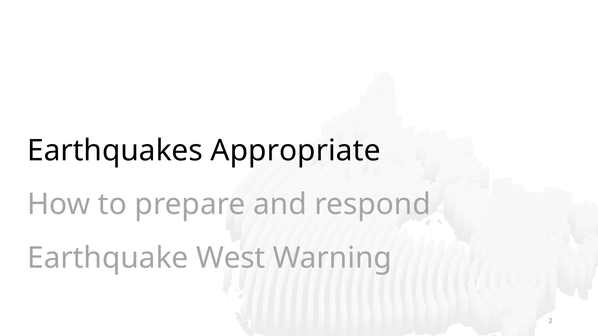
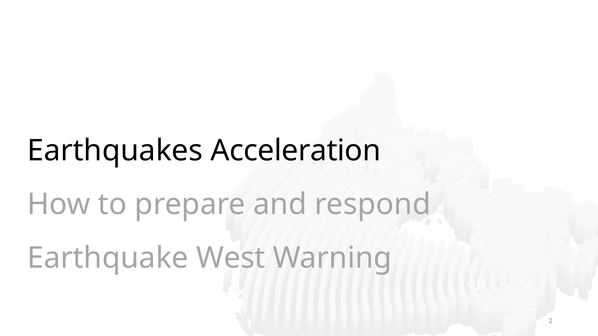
Appropriate: Appropriate -> Acceleration
